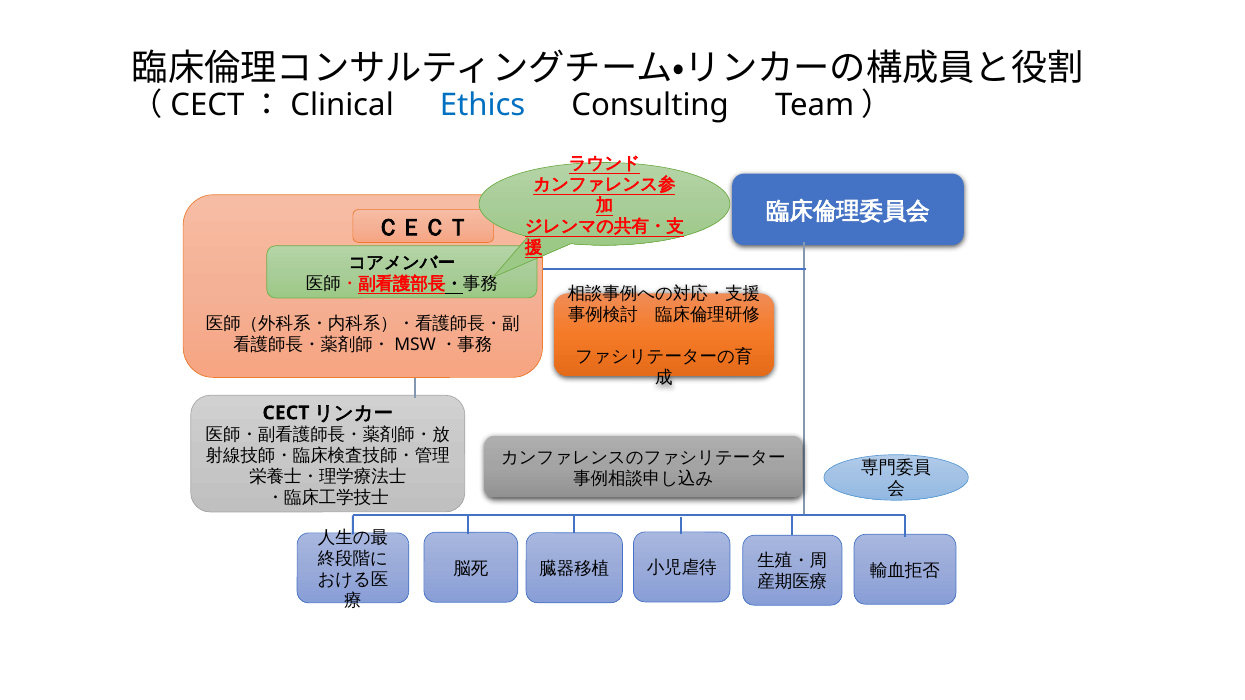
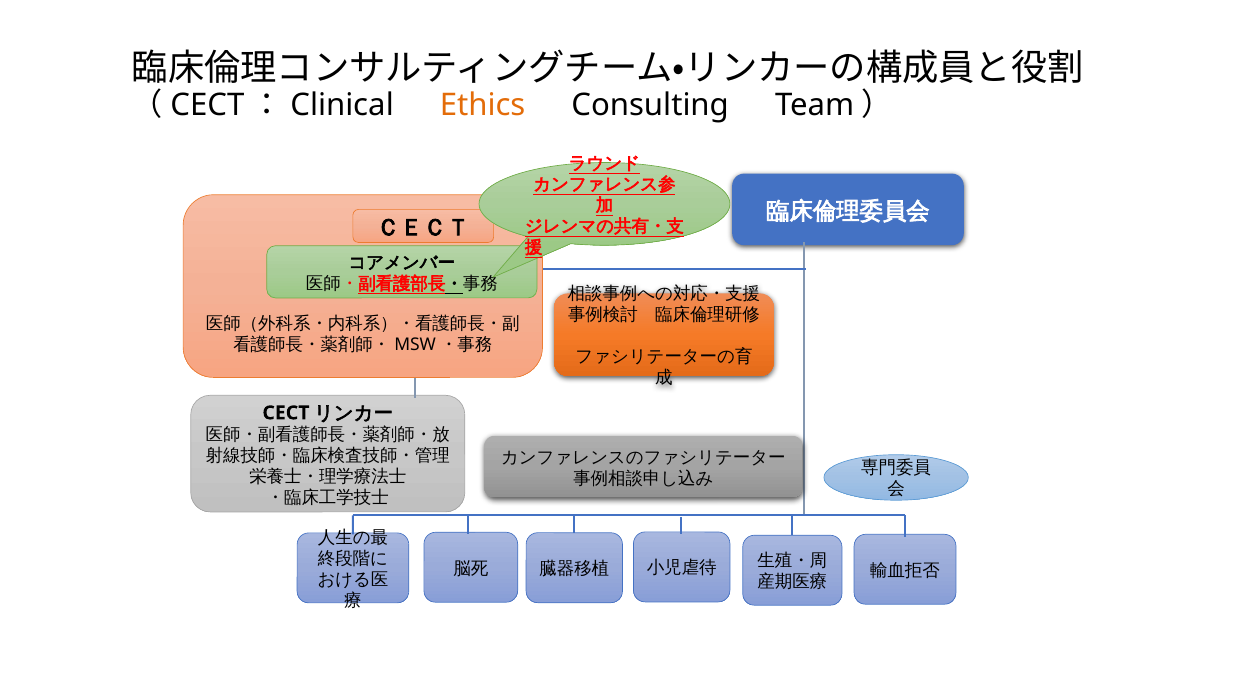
Ethics colour: blue -> orange
